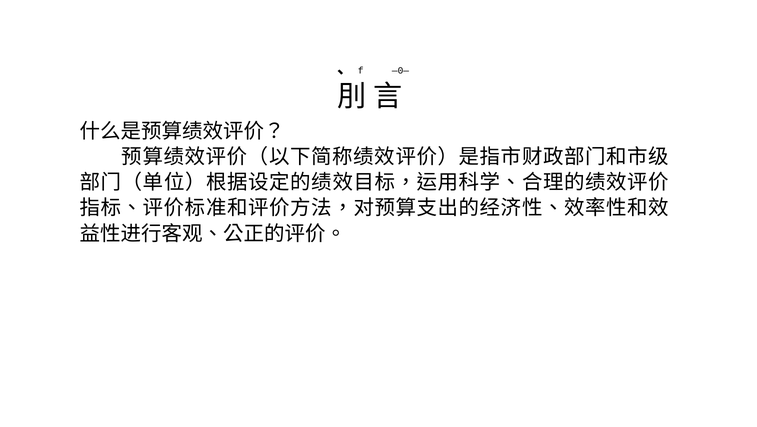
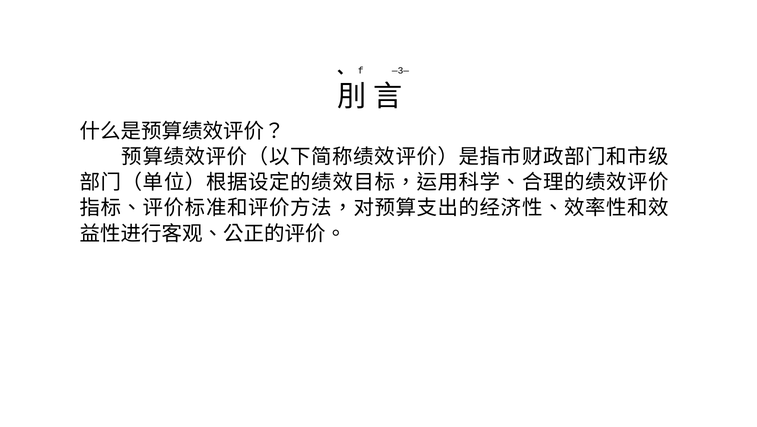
—0—: —0— -> —3—
